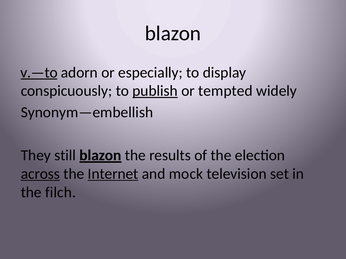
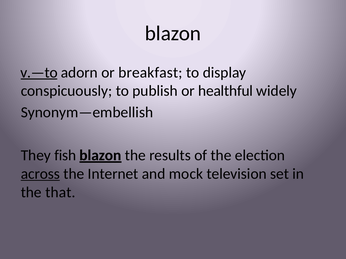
especially: especially -> breakfast
publish underline: present -> none
tempted: tempted -> healthful
still: still -> fish
Internet underline: present -> none
filch: filch -> that
